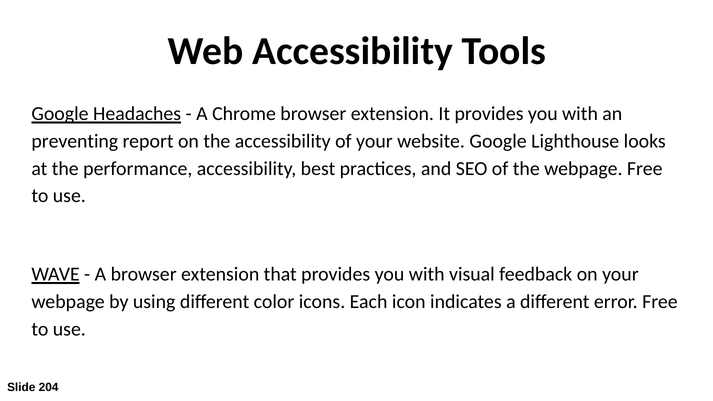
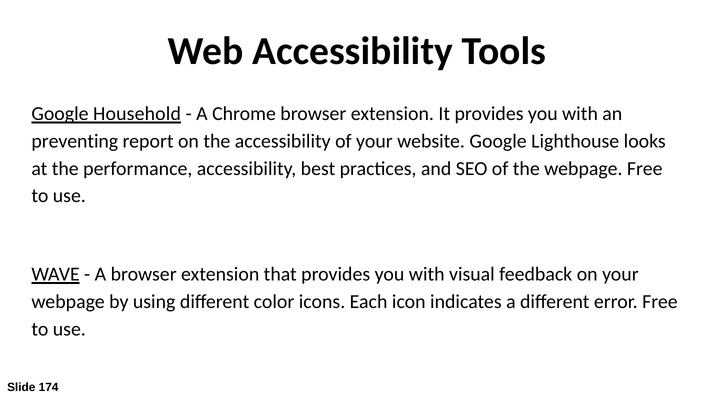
Headaches: Headaches -> Household
204: 204 -> 174
